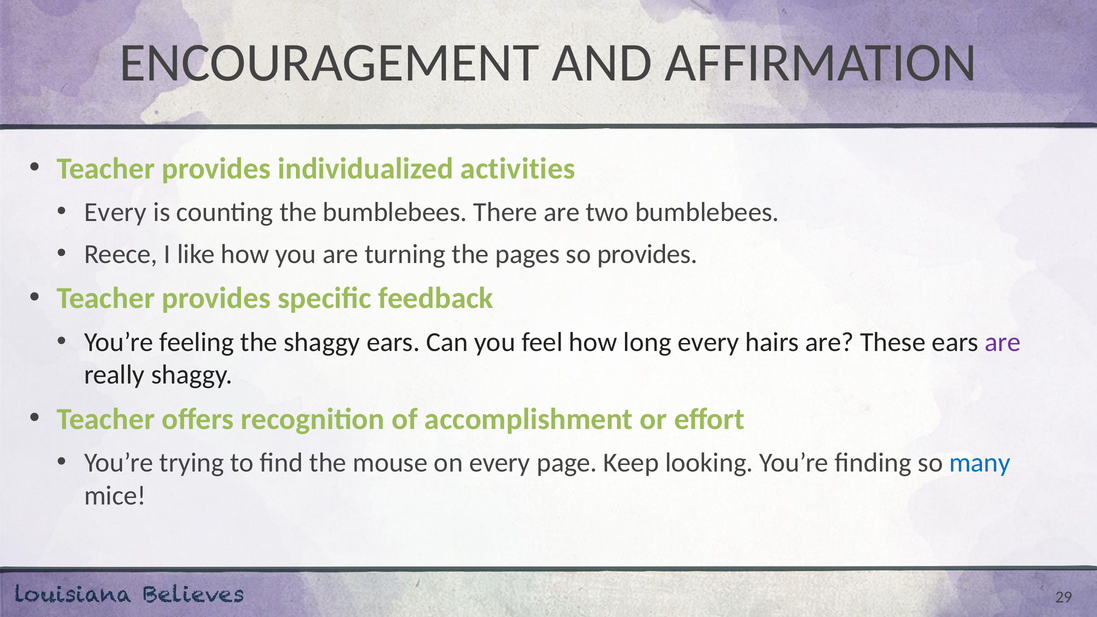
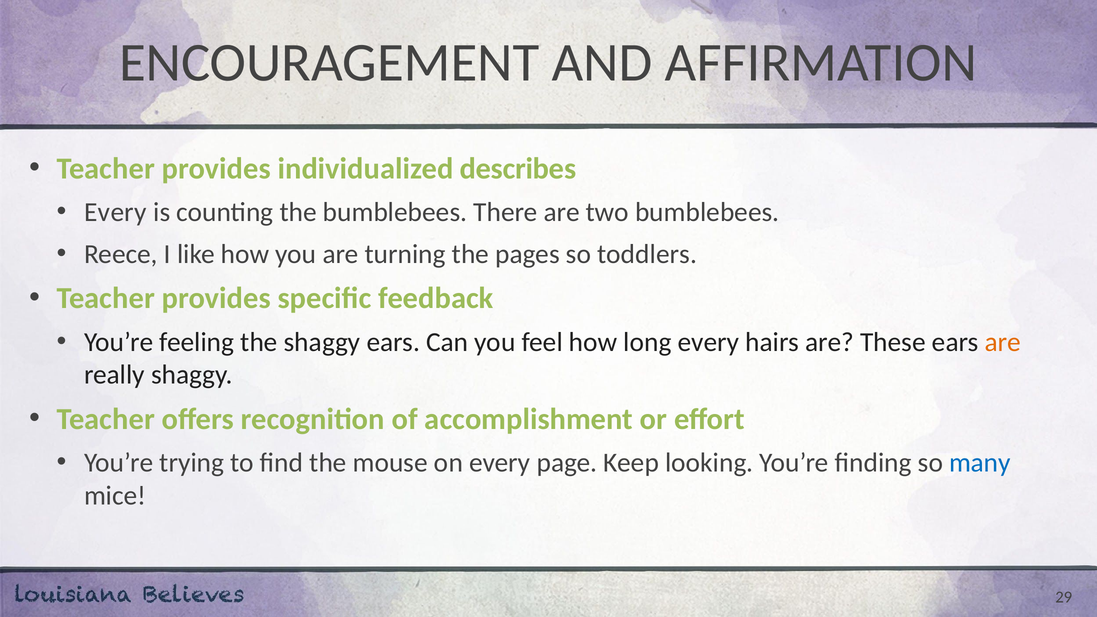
activities: activities -> describes
so provides: provides -> toddlers
are at (1003, 342) colour: purple -> orange
